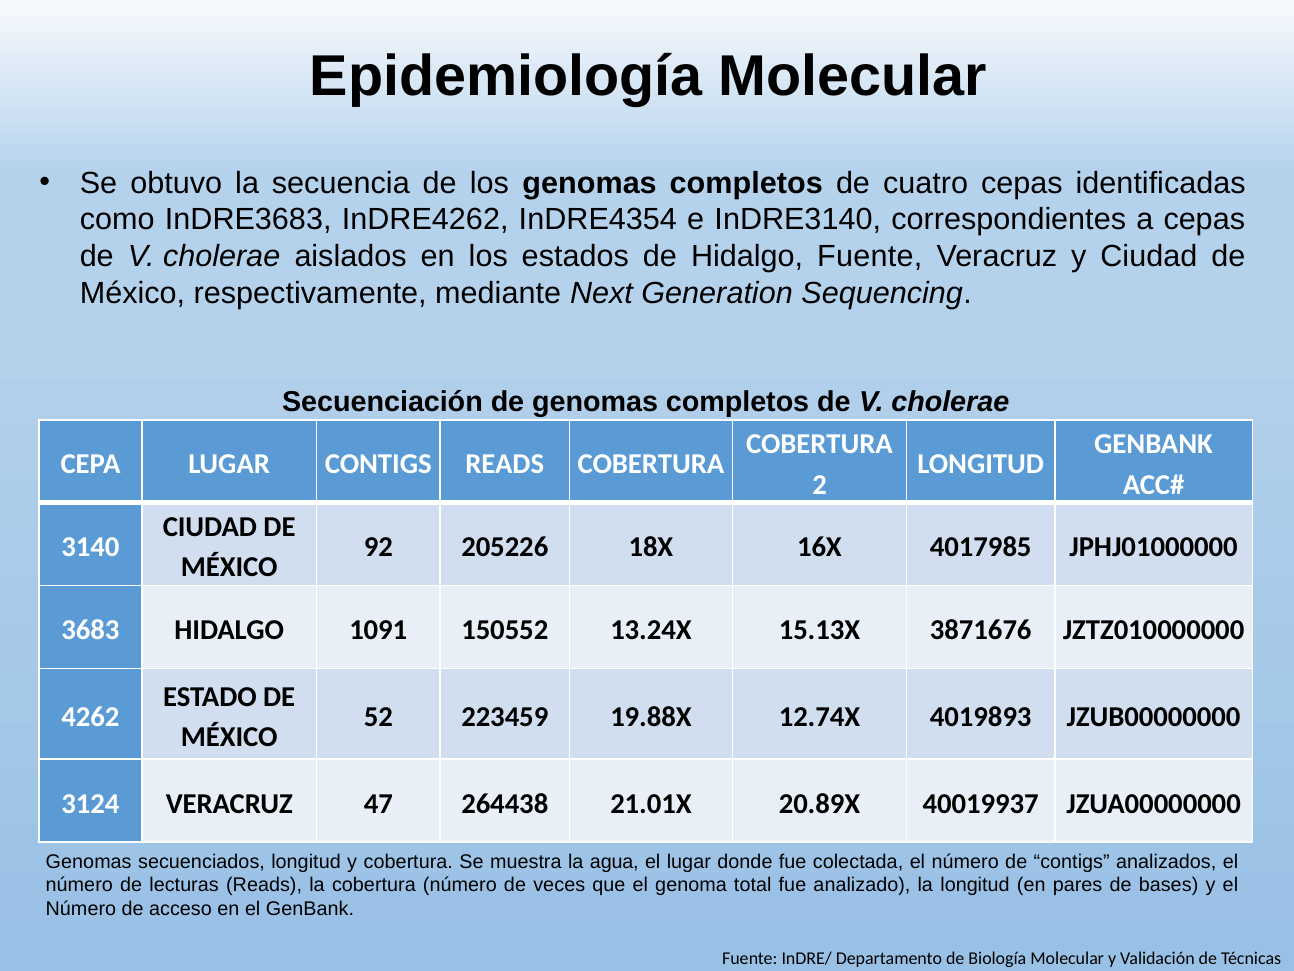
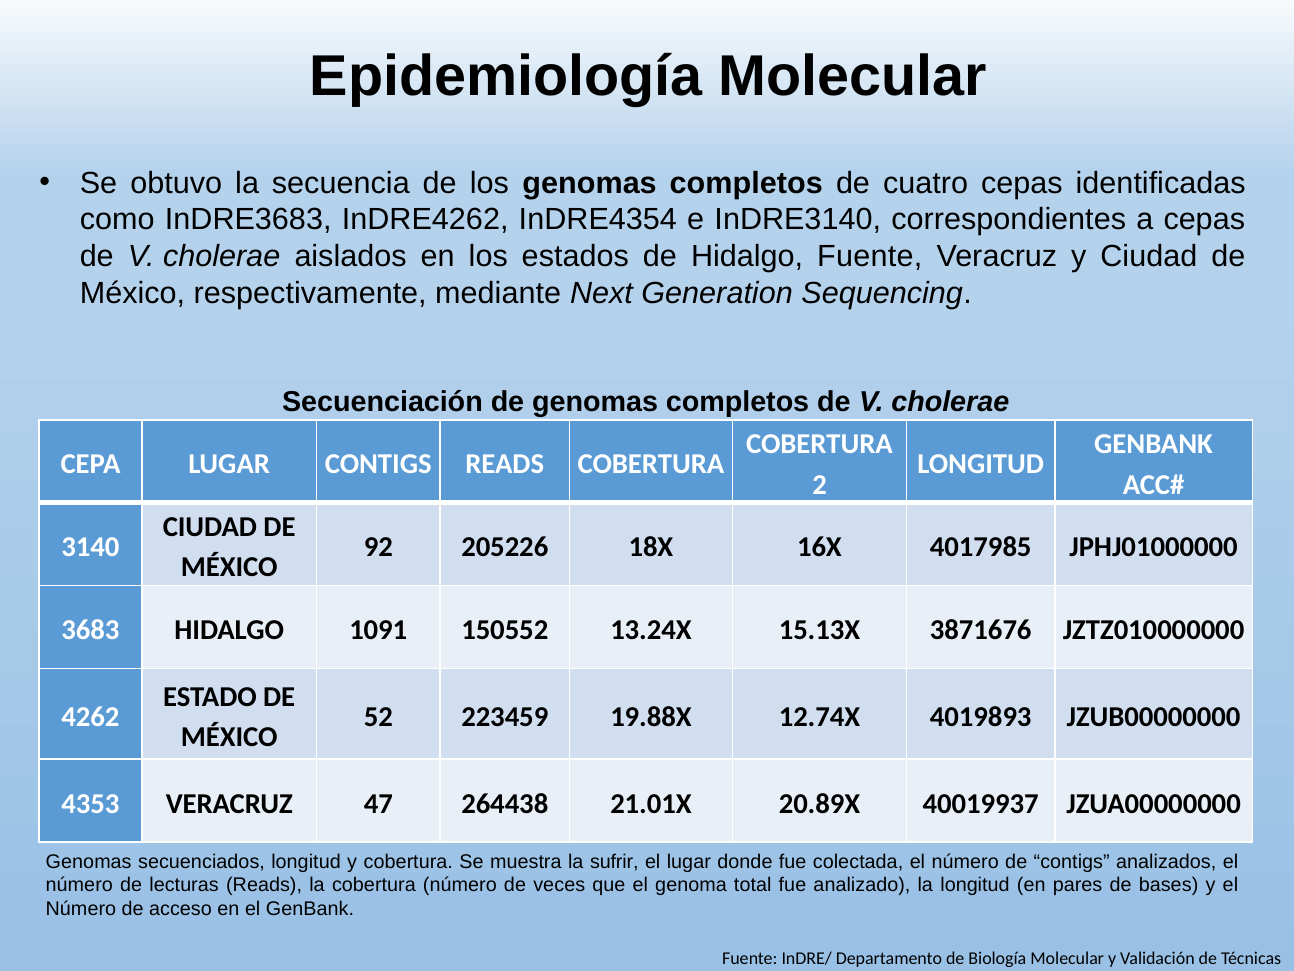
3124: 3124 -> 4353
agua: agua -> sufrir
